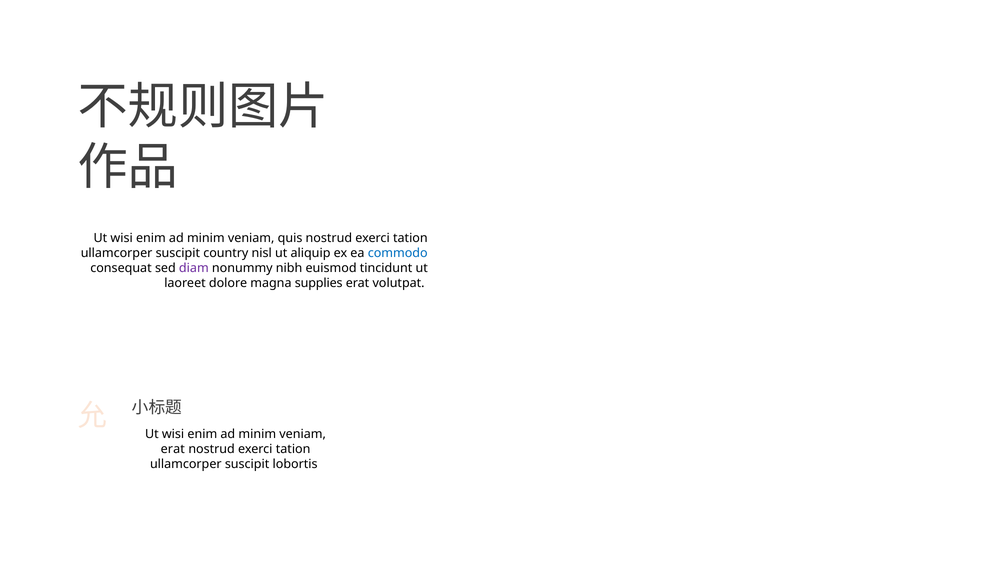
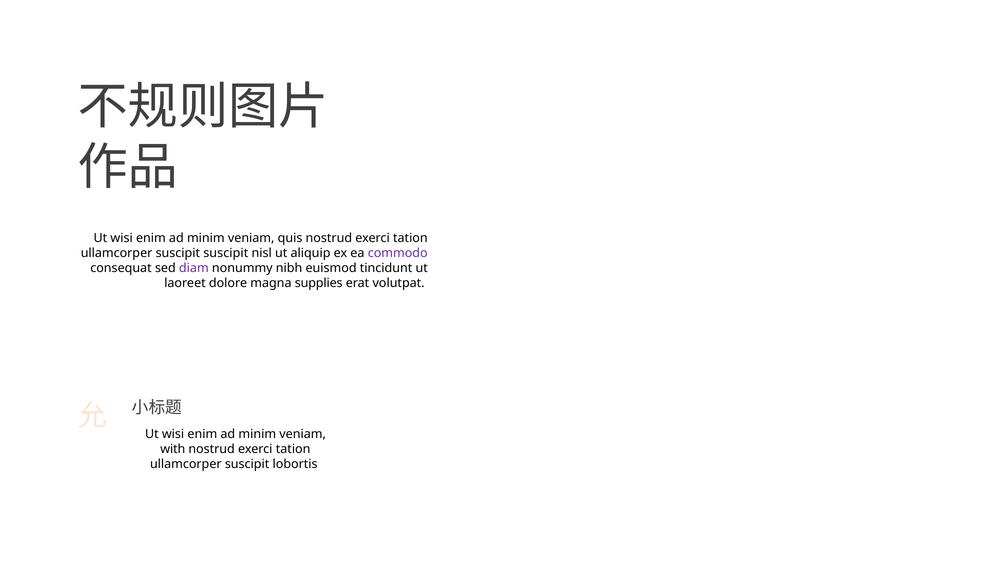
suscipit country: country -> suscipit
commodo colour: blue -> purple
erat at (173, 449): erat -> with
